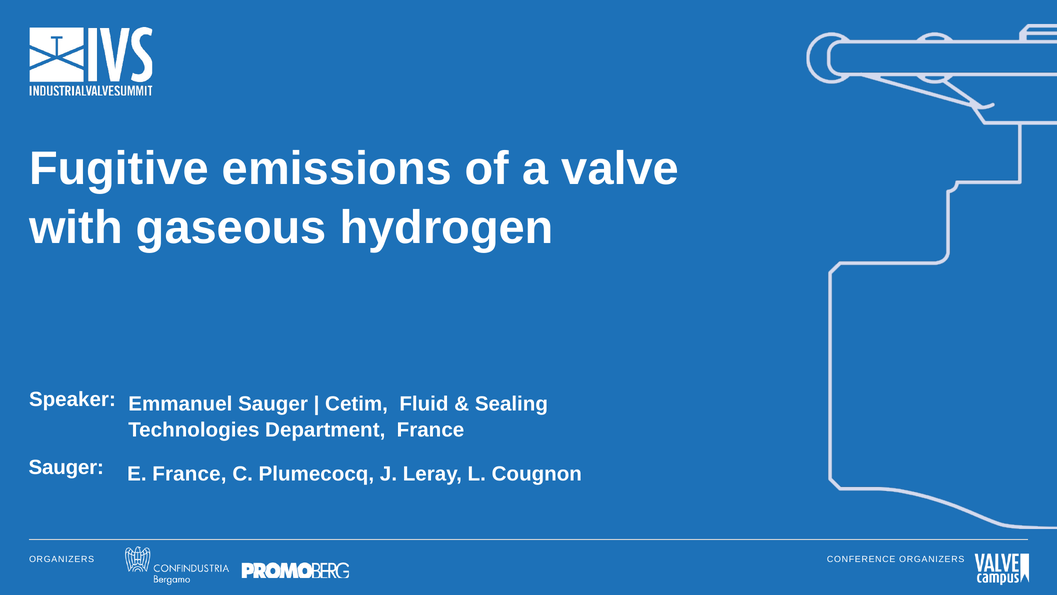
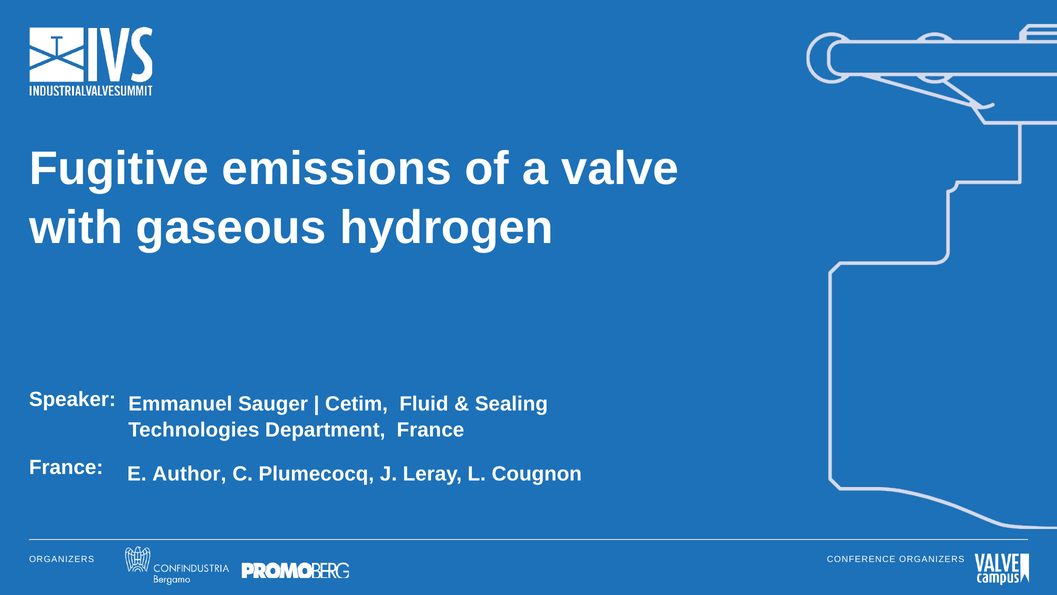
Sauger at (66, 467): Sauger -> France
E France: France -> Author
